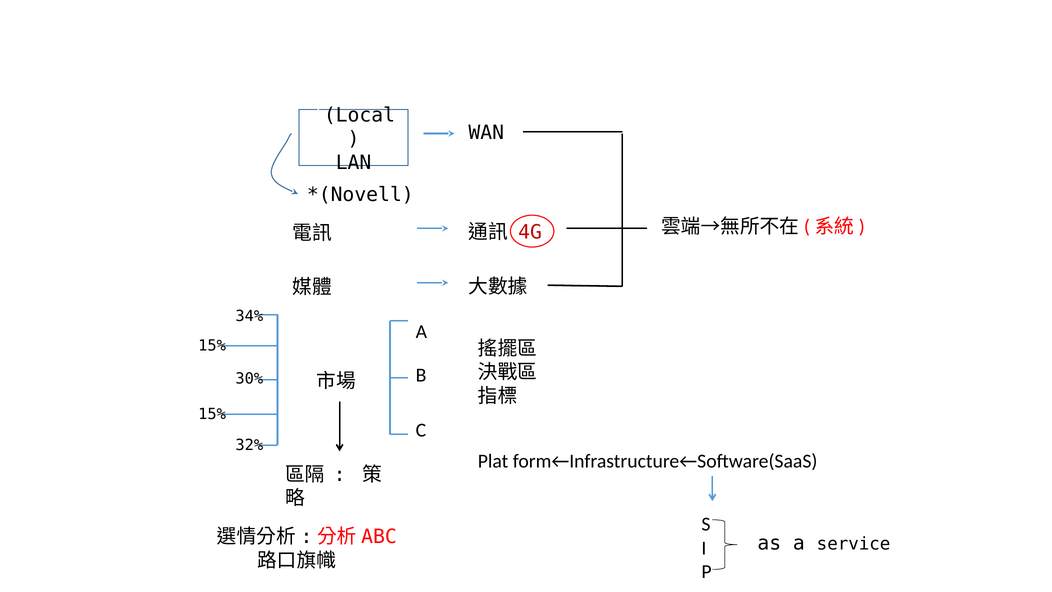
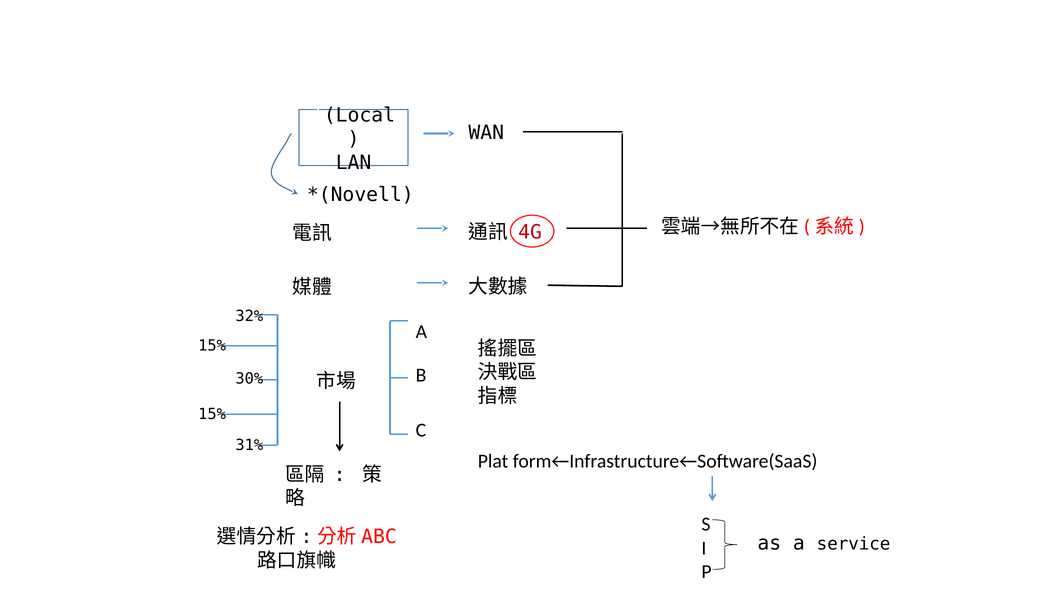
34%: 34% -> 32%
32%: 32% -> 31%
